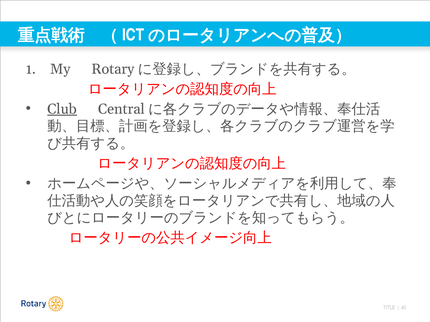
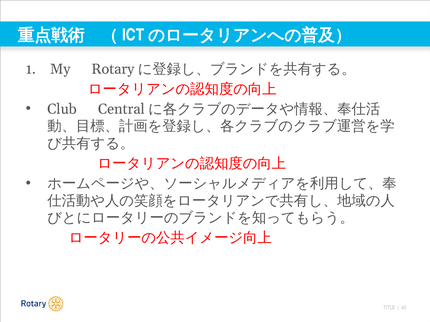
Club underline: present -> none
